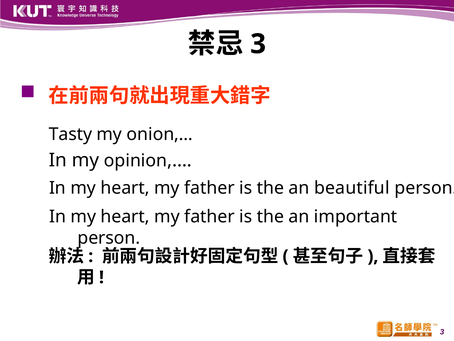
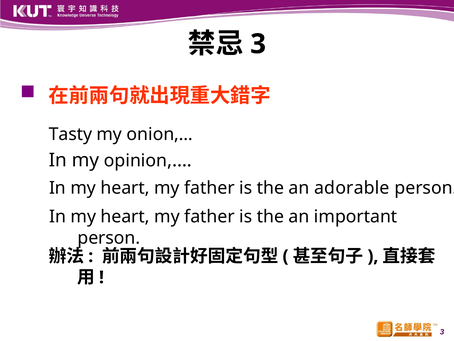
beautiful: beautiful -> adorable
